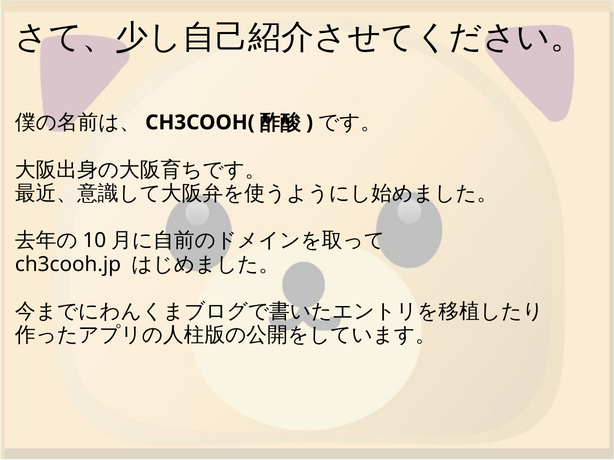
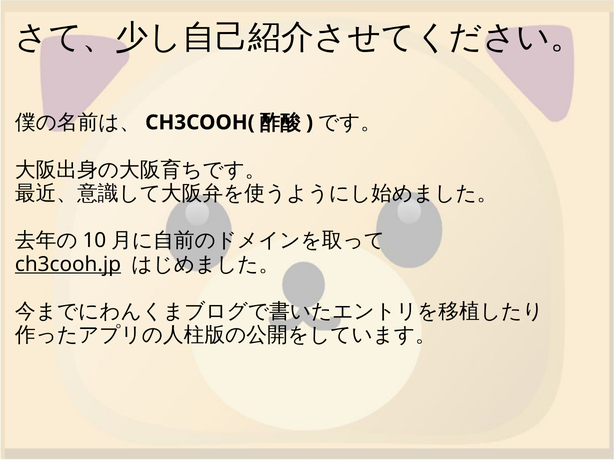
ch3cooh.jp underline: none -> present
